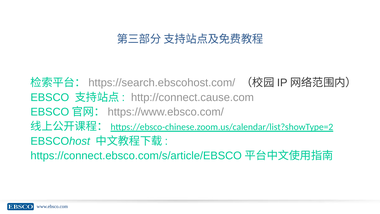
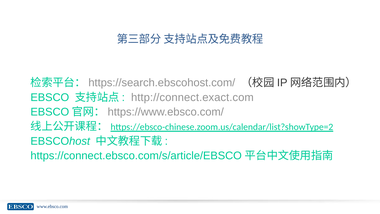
http://connect.cause.com: http://connect.cause.com -> http://connect.exact.com
